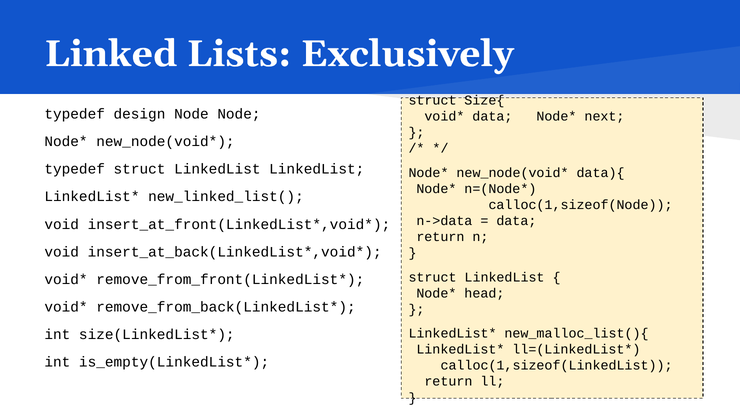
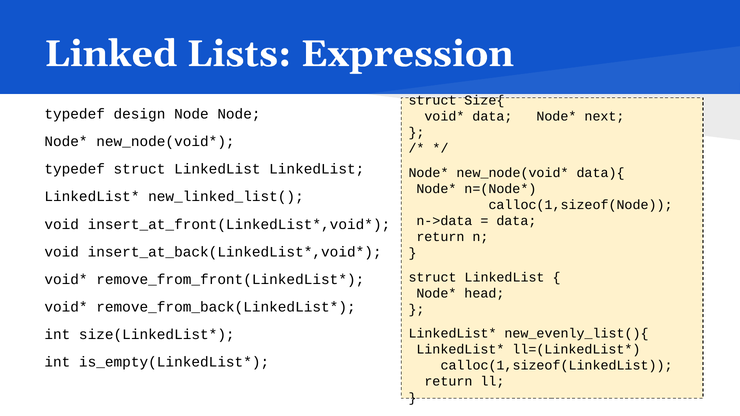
Exclusively: Exclusively -> Expression
new_malloc_list(){: new_malloc_list(){ -> new_evenly_list(){
